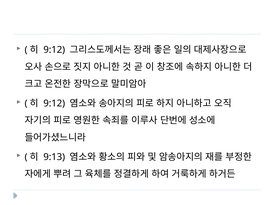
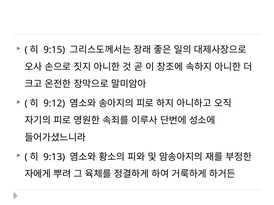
9:12 at (54, 50): 9:12 -> 9:15
